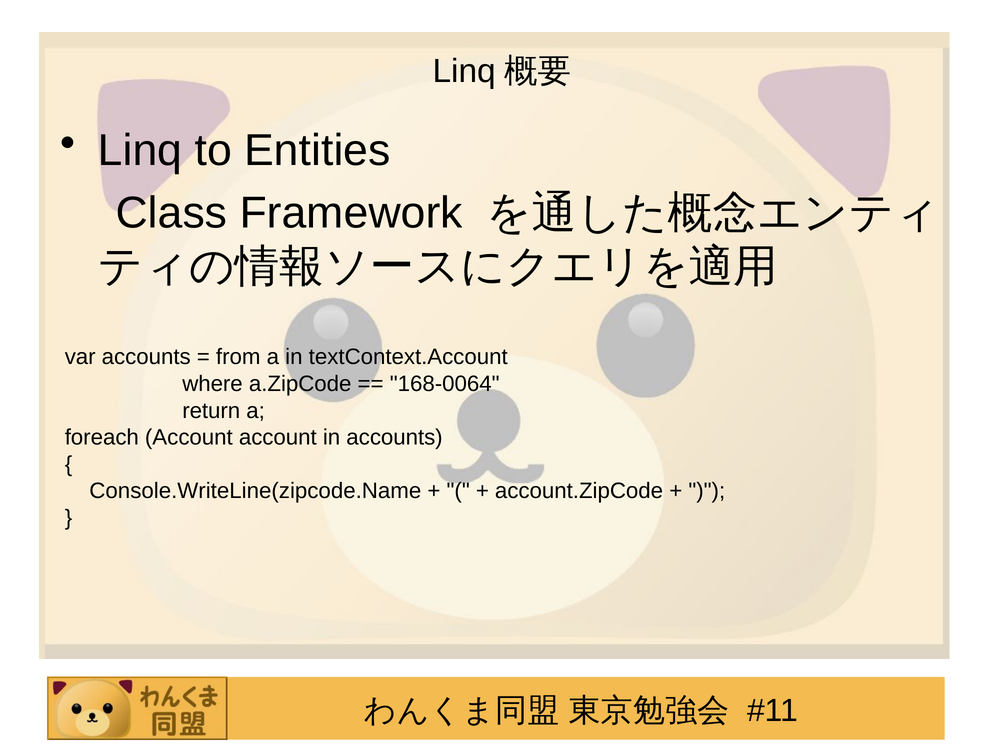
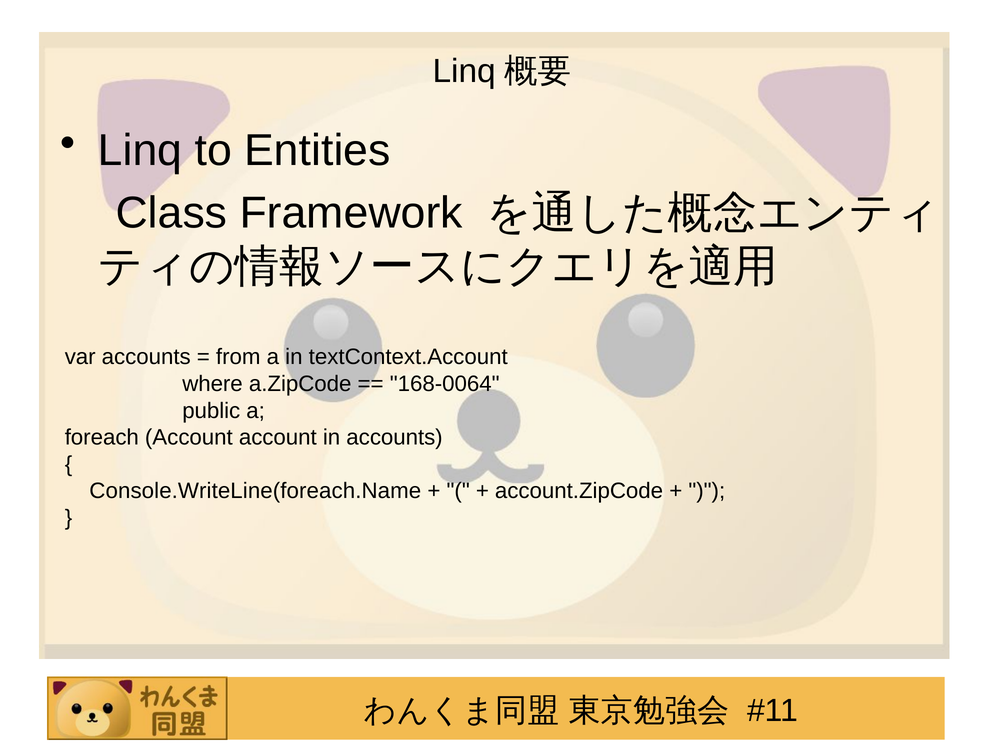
return: return -> public
Console.WriteLine(zipcode.Name: Console.WriteLine(zipcode.Name -> Console.WriteLine(foreach.Name
